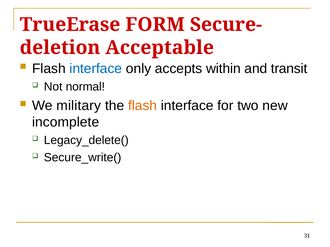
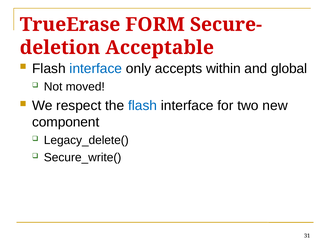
transit: transit -> global
normal: normal -> moved
military: military -> respect
flash at (143, 106) colour: orange -> blue
incomplete: incomplete -> component
